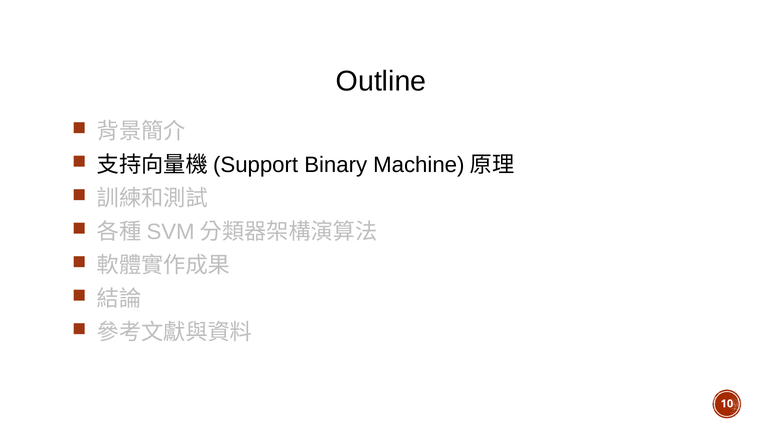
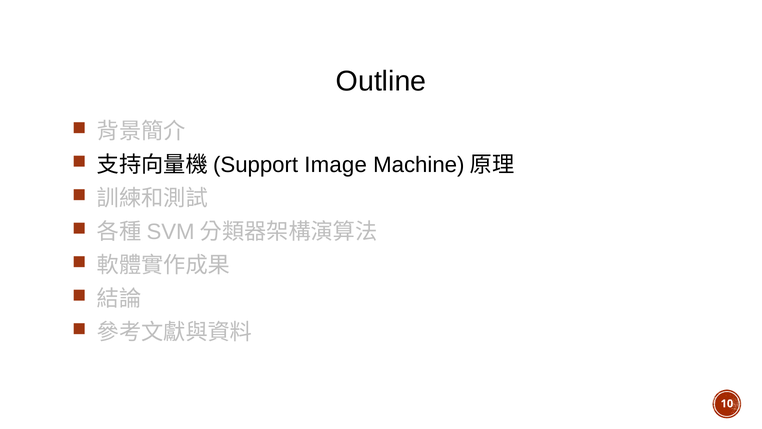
Binary: Binary -> Image
